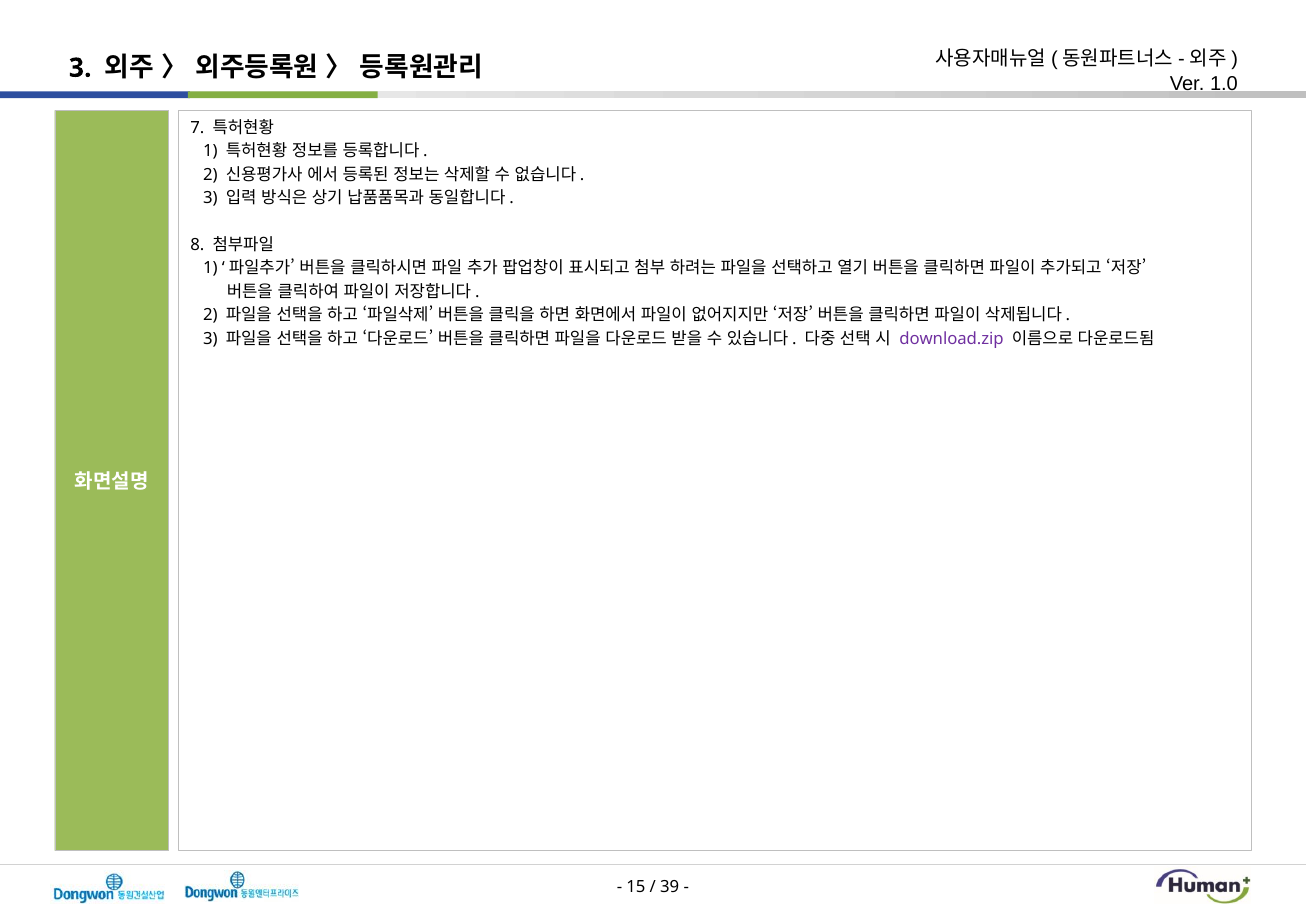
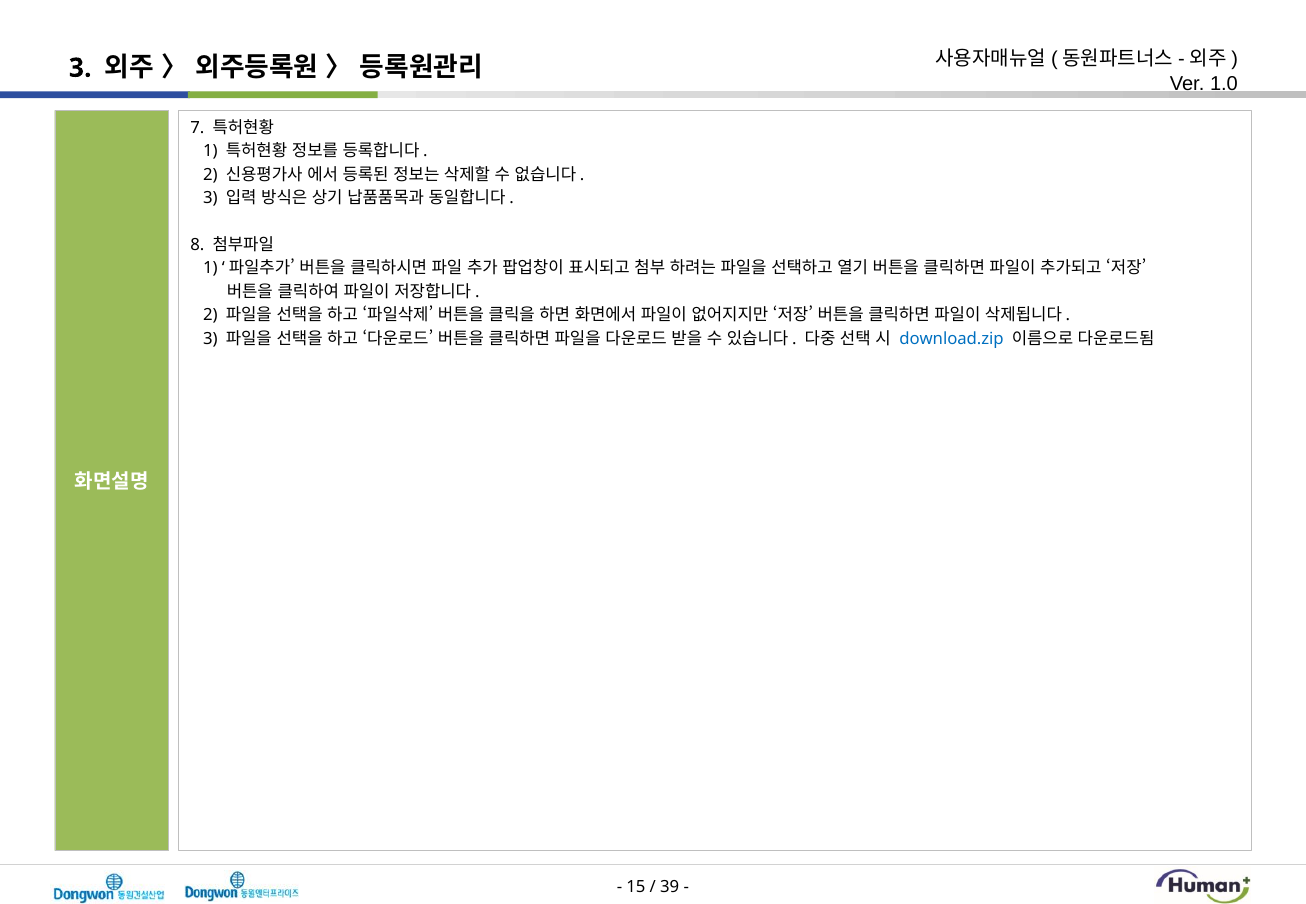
download.zip colour: purple -> blue
